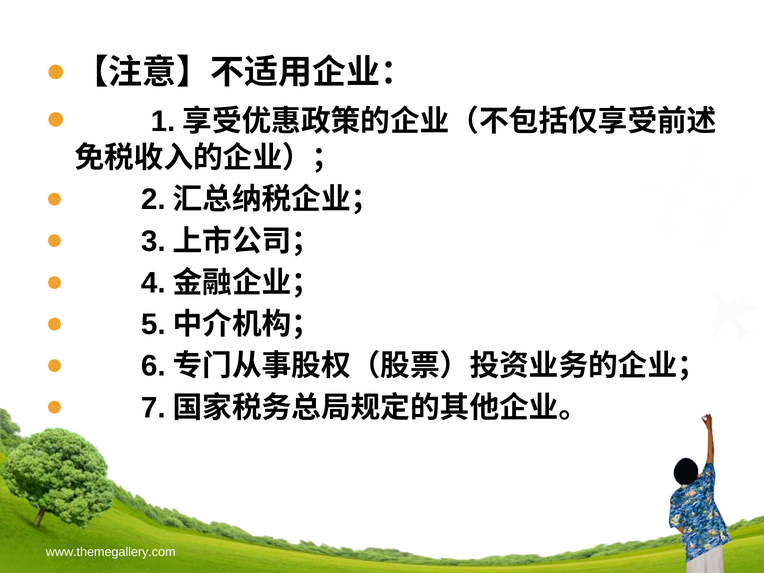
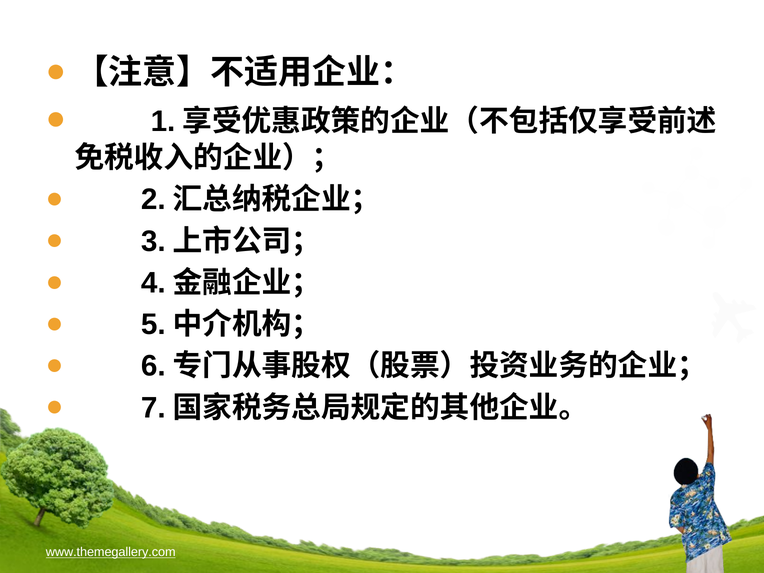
www.themegallery.com underline: none -> present
